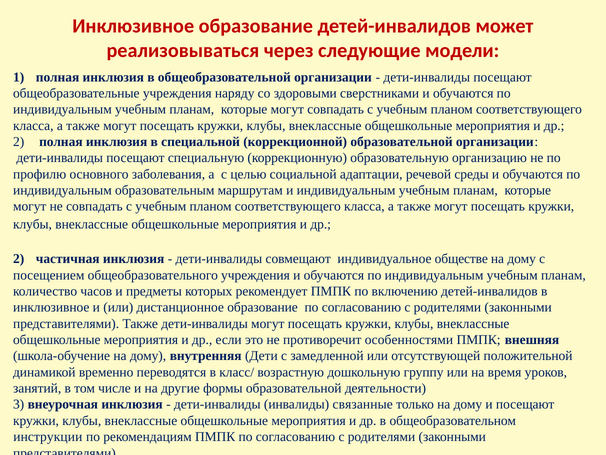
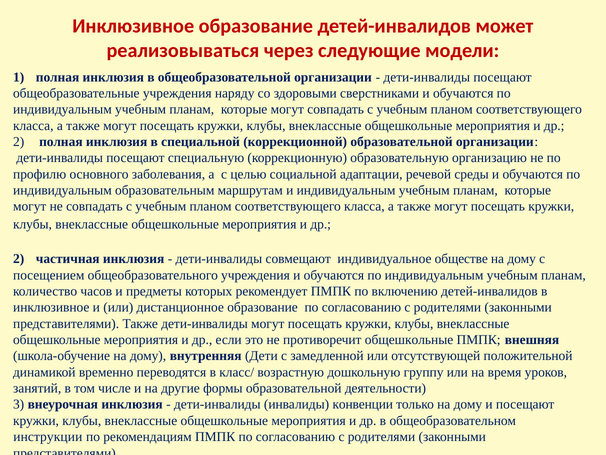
противоречит особенностями: особенностями -> общешкольные
связанные: связанные -> конвенции
